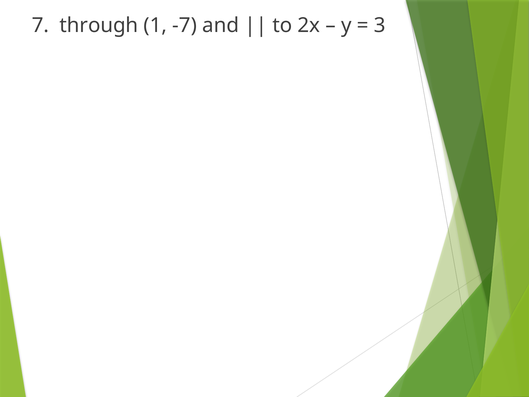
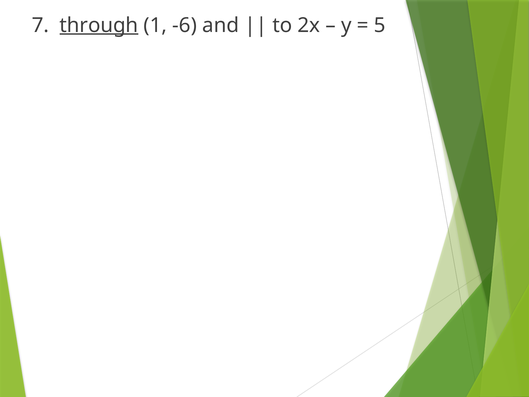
through underline: none -> present
-7: -7 -> -6
3: 3 -> 5
